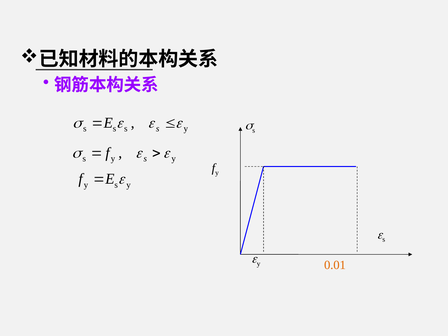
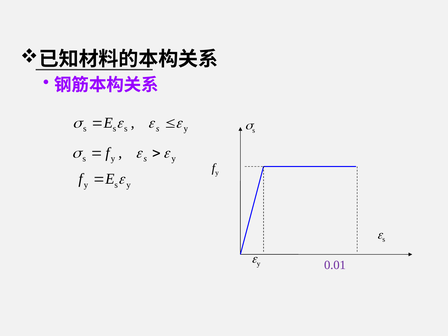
0.01 colour: orange -> purple
